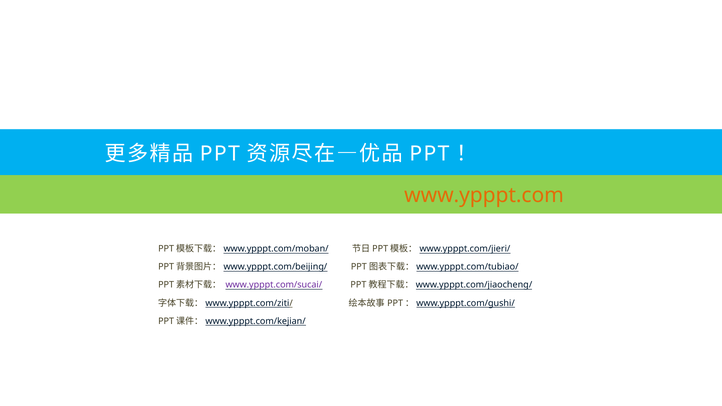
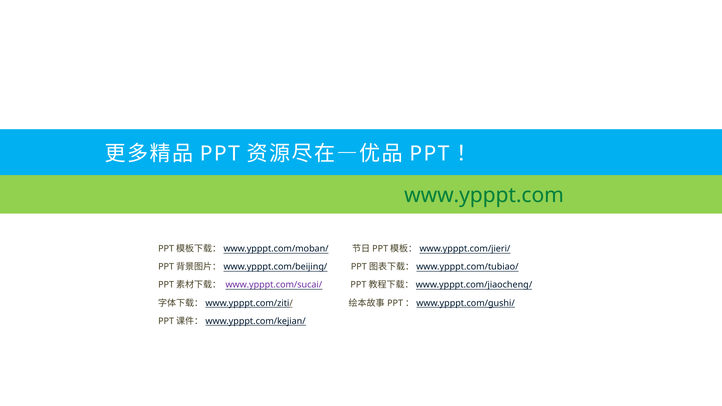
www.ypppt.com colour: orange -> green
